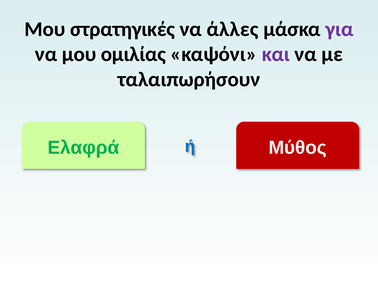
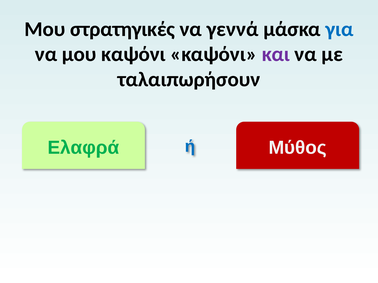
άλλες: άλλες -> γεννά
για colour: purple -> blue
μου ομιλίας: ομιλίας -> καψόνι
